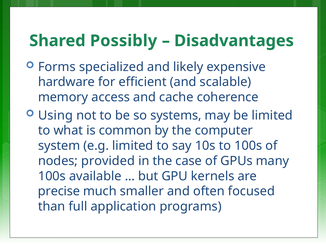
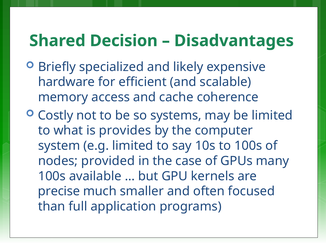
Possibly: Possibly -> Decision
Forms: Forms -> Briefly
Using: Using -> Costly
common: common -> provides
